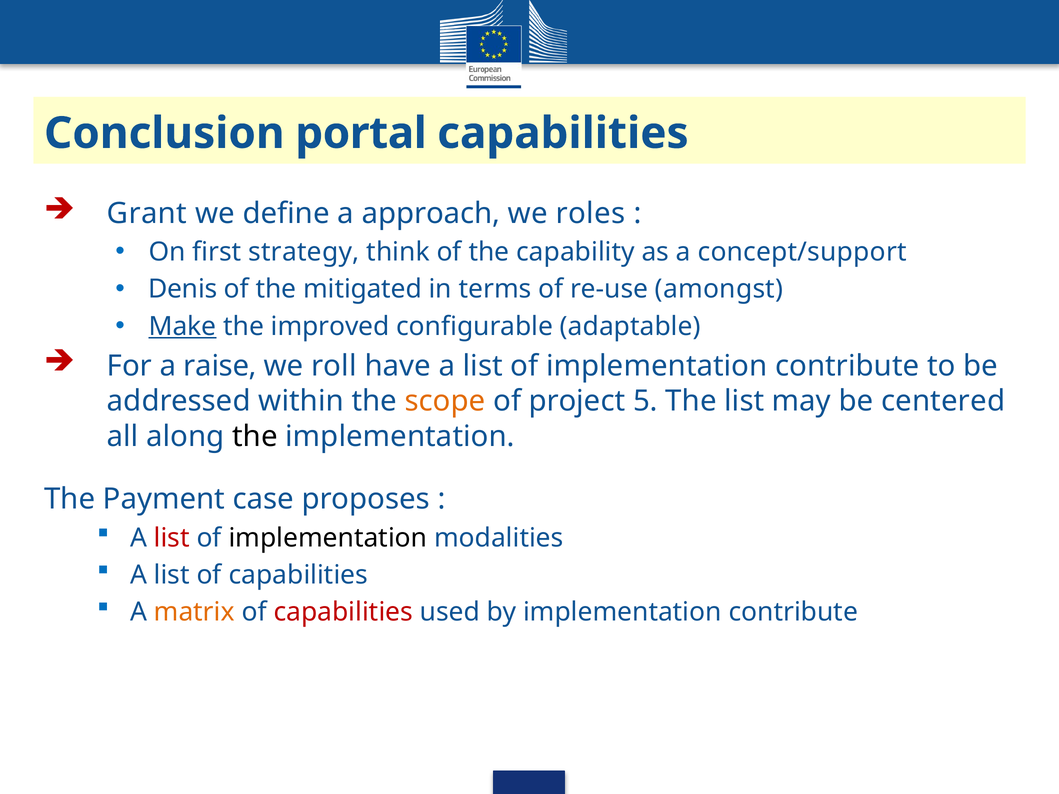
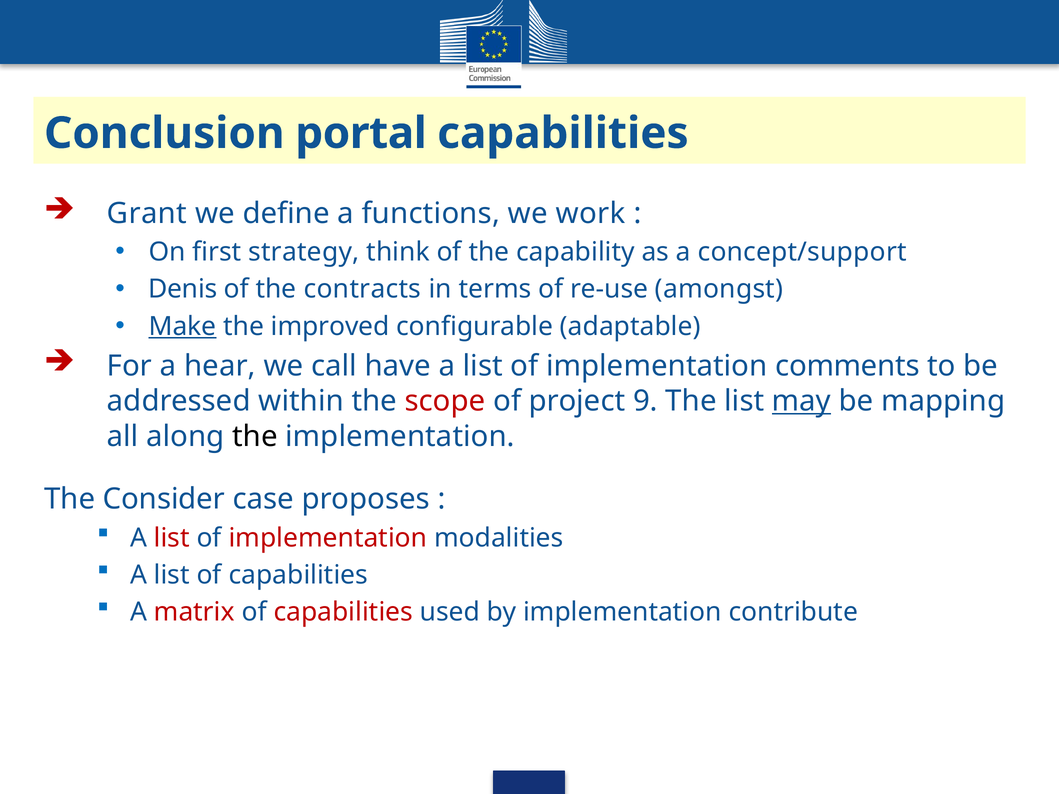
approach: approach -> functions
roles: roles -> work
mitigated: mitigated -> contracts
raise: raise -> hear
roll: roll -> call
of implementation contribute: contribute -> comments
scope colour: orange -> red
5: 5 -> 9
may underline: none -> present
centered: centered -> mapping
Payment: Payment -> Consider
implementation at (328, 538) colour: black -> red
matrix colour: orange -> red
